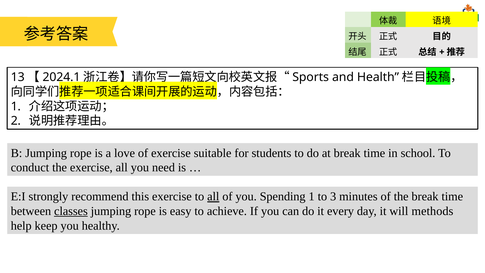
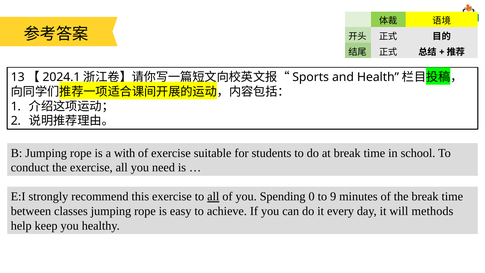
love: love -> with
Spending 1: 1 -> 0
3: 3 -> 9
classes underline: present -> none
